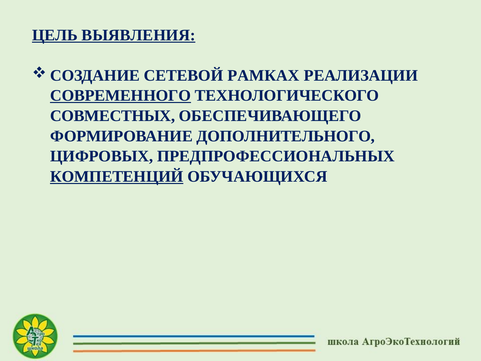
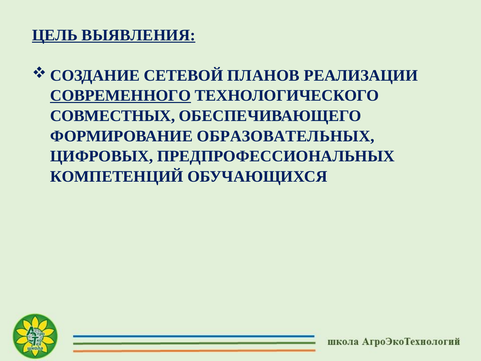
РАМКАХ: РАМКАХ -> ПЛАНОВ
ДОПОЛНИТЕЛЬНОГО: ДОПОЛНИТЕЛЬНОГО -> ОБРАЗОВАТЕЛЬНЫХ
КОМПЕТЕНЦИЙ underline: present -> none
